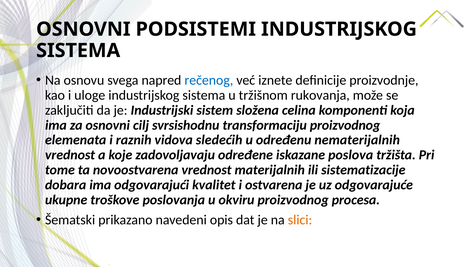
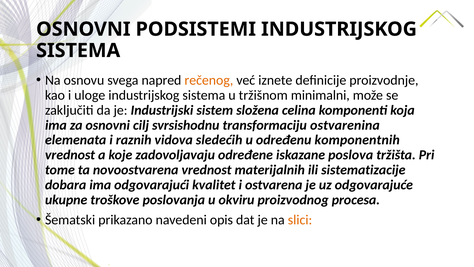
rečenog colour: blue -> orange
rukovanja: rukovanja -> minimalni
transformaciju proizvodnog: proizvodnog -> ostvarenina
nematerijalnih: nematerijalnih -> komponentnih
